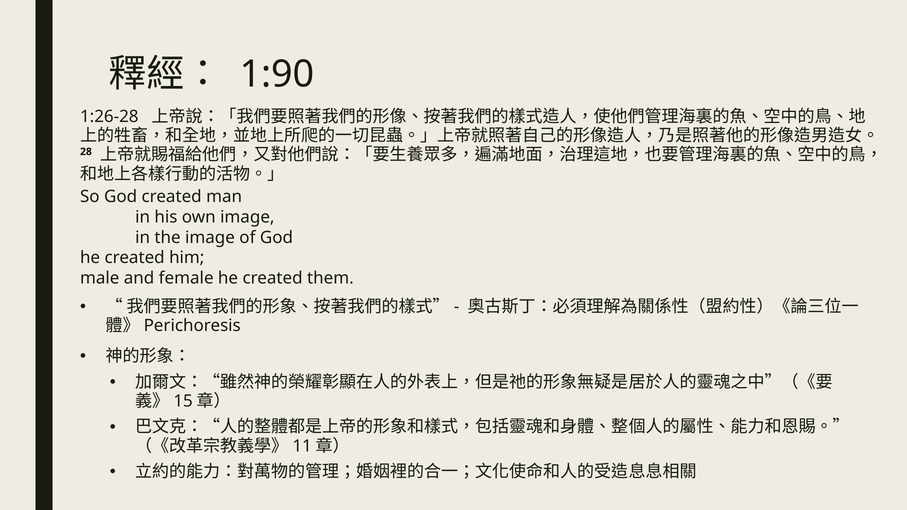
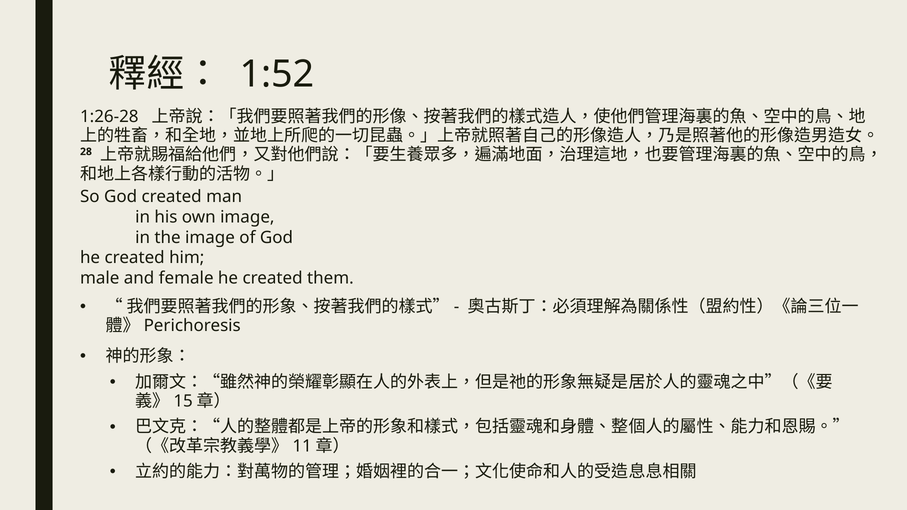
1:90: 1:90 -> 1:52
